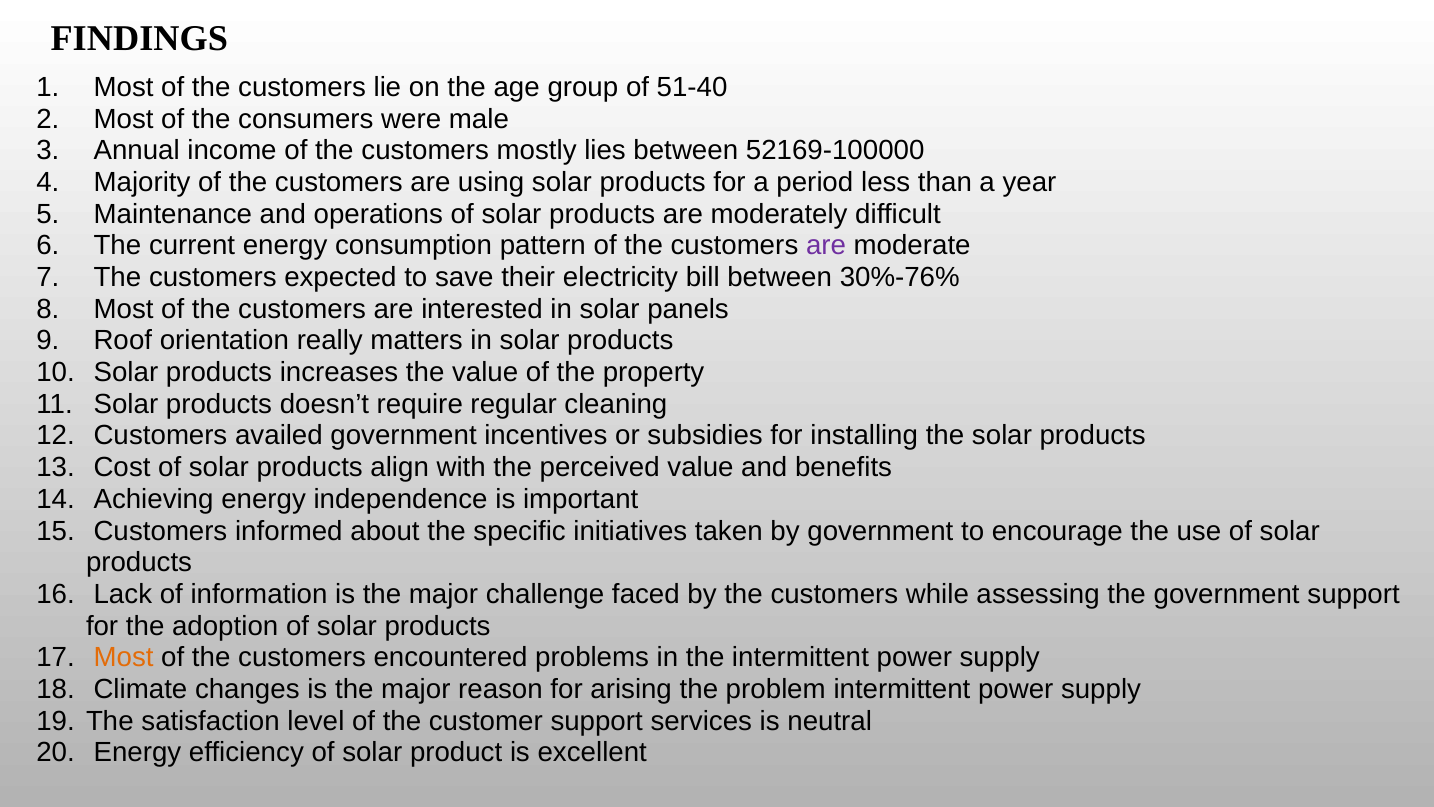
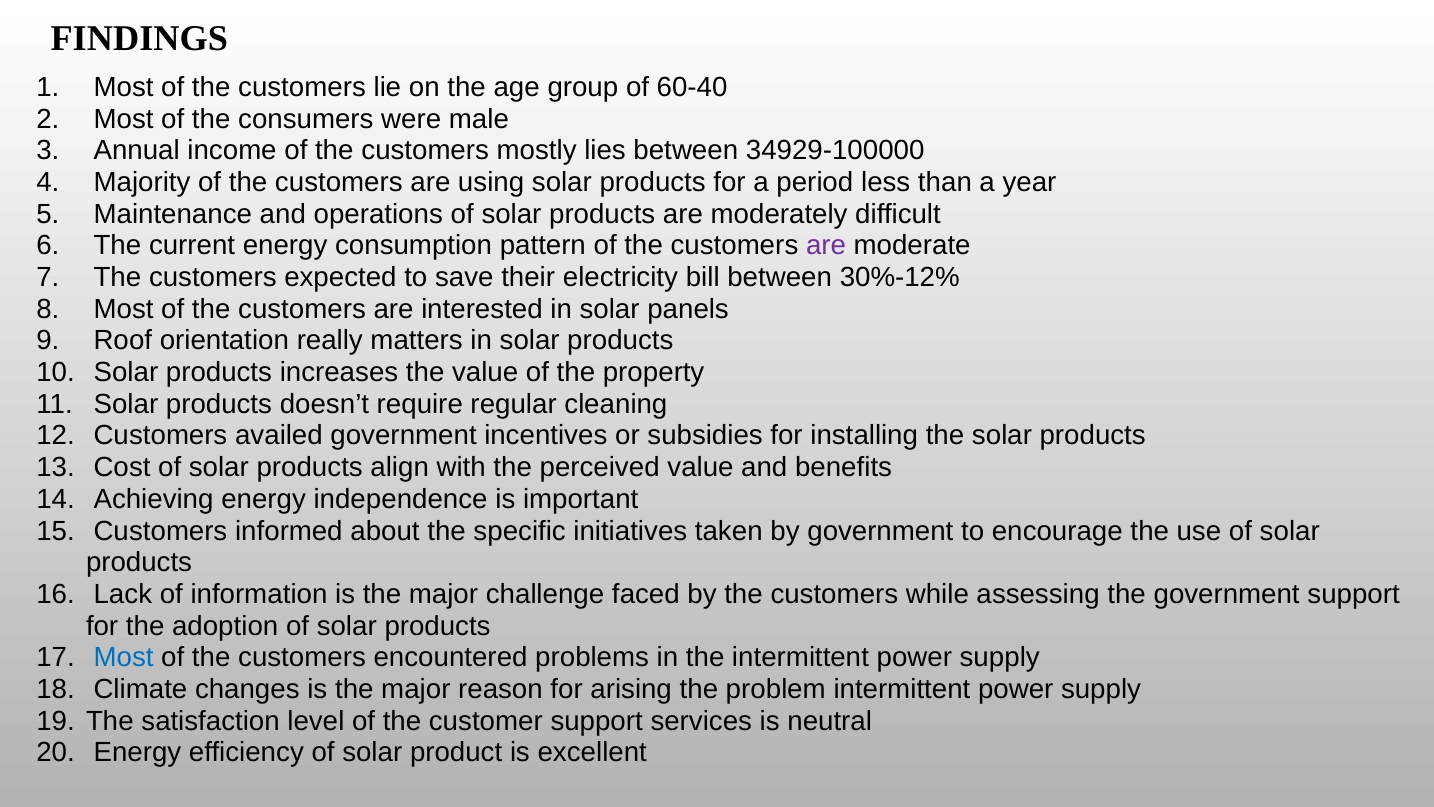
51-40: 51-40 -> 60-40
52169-100000: 52169-100000 -> 34929-100000
30%-76%: 30%-76% -> 30%-12%
Most at (124, 657) colour: orange -> blue
